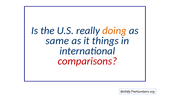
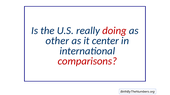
doing colour: orange -> red
same: same -> other
things: things -> center
